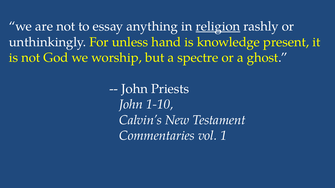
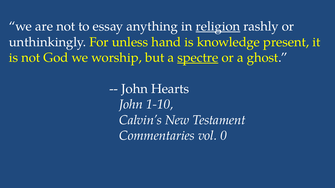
spectre underline: none -> present
Priests: Priests -> Hearts
1: 1 -> 0
